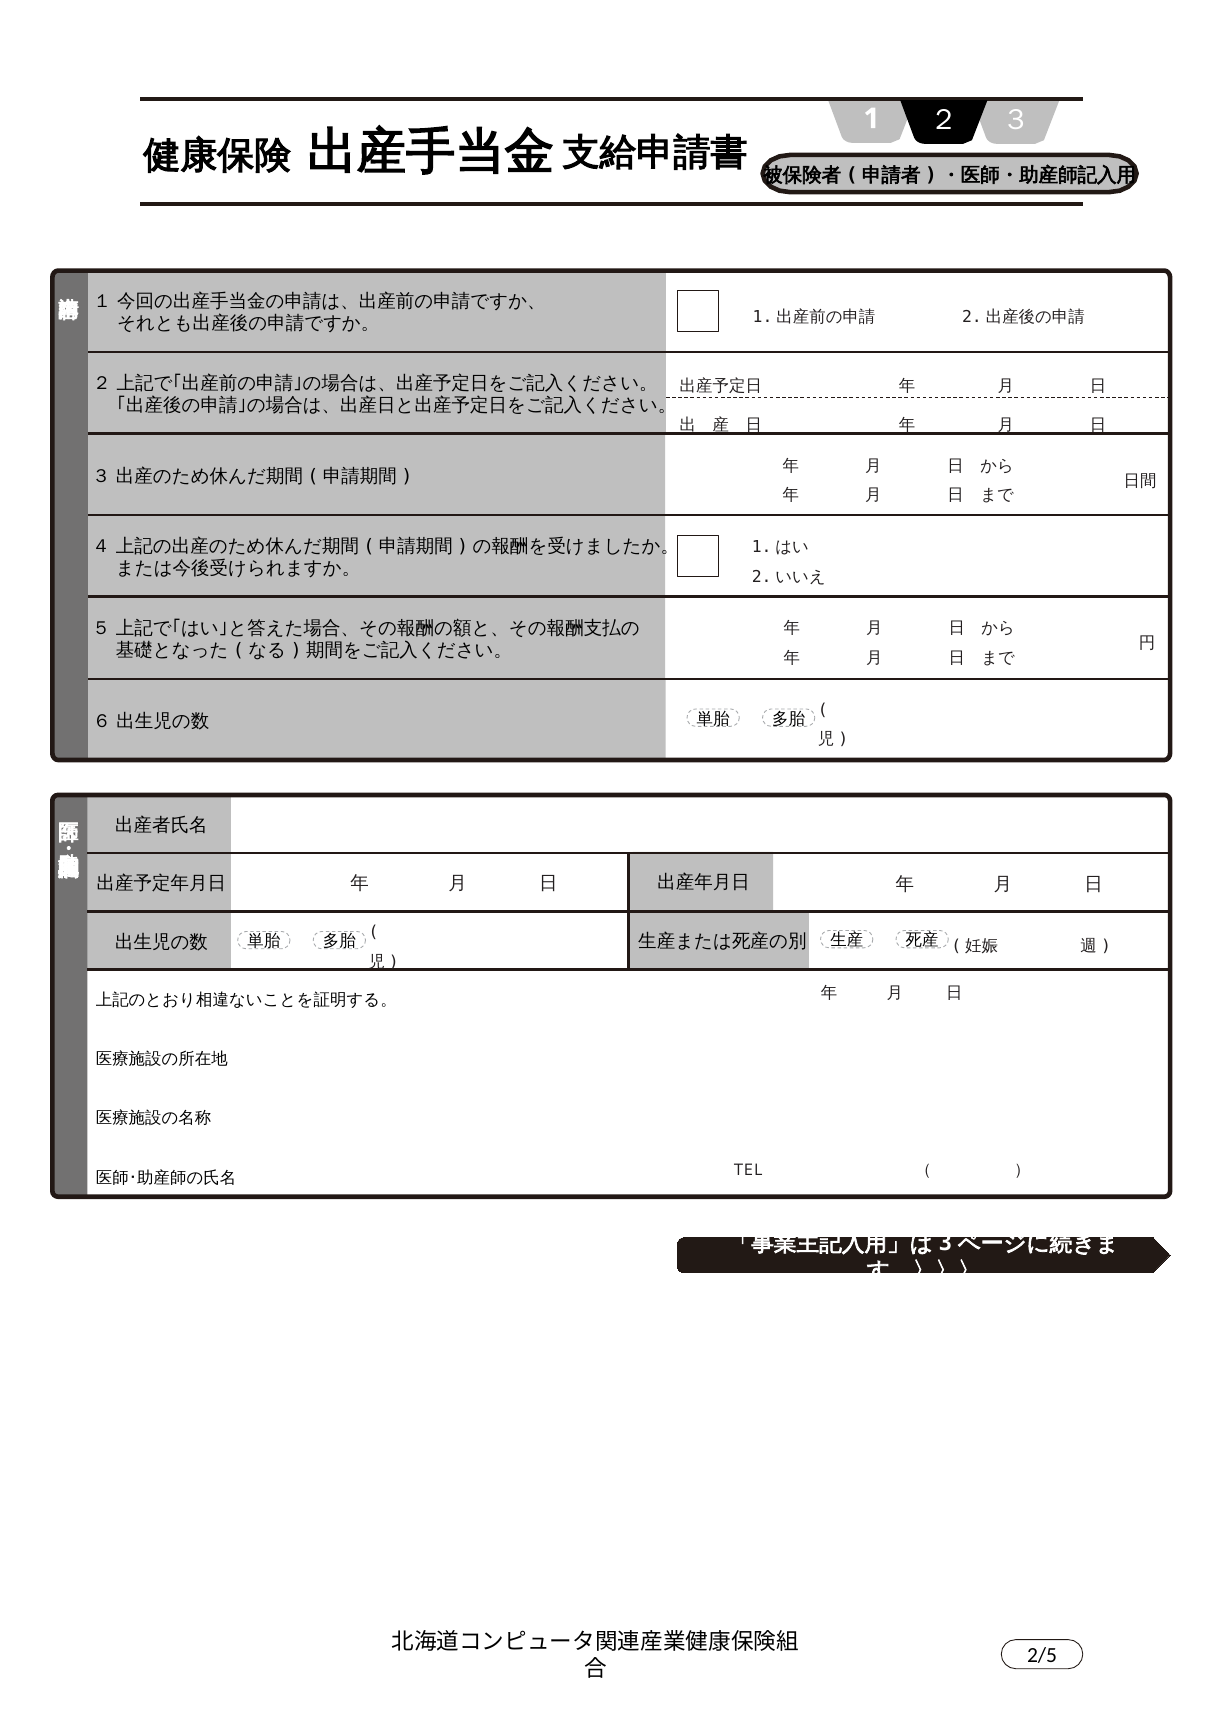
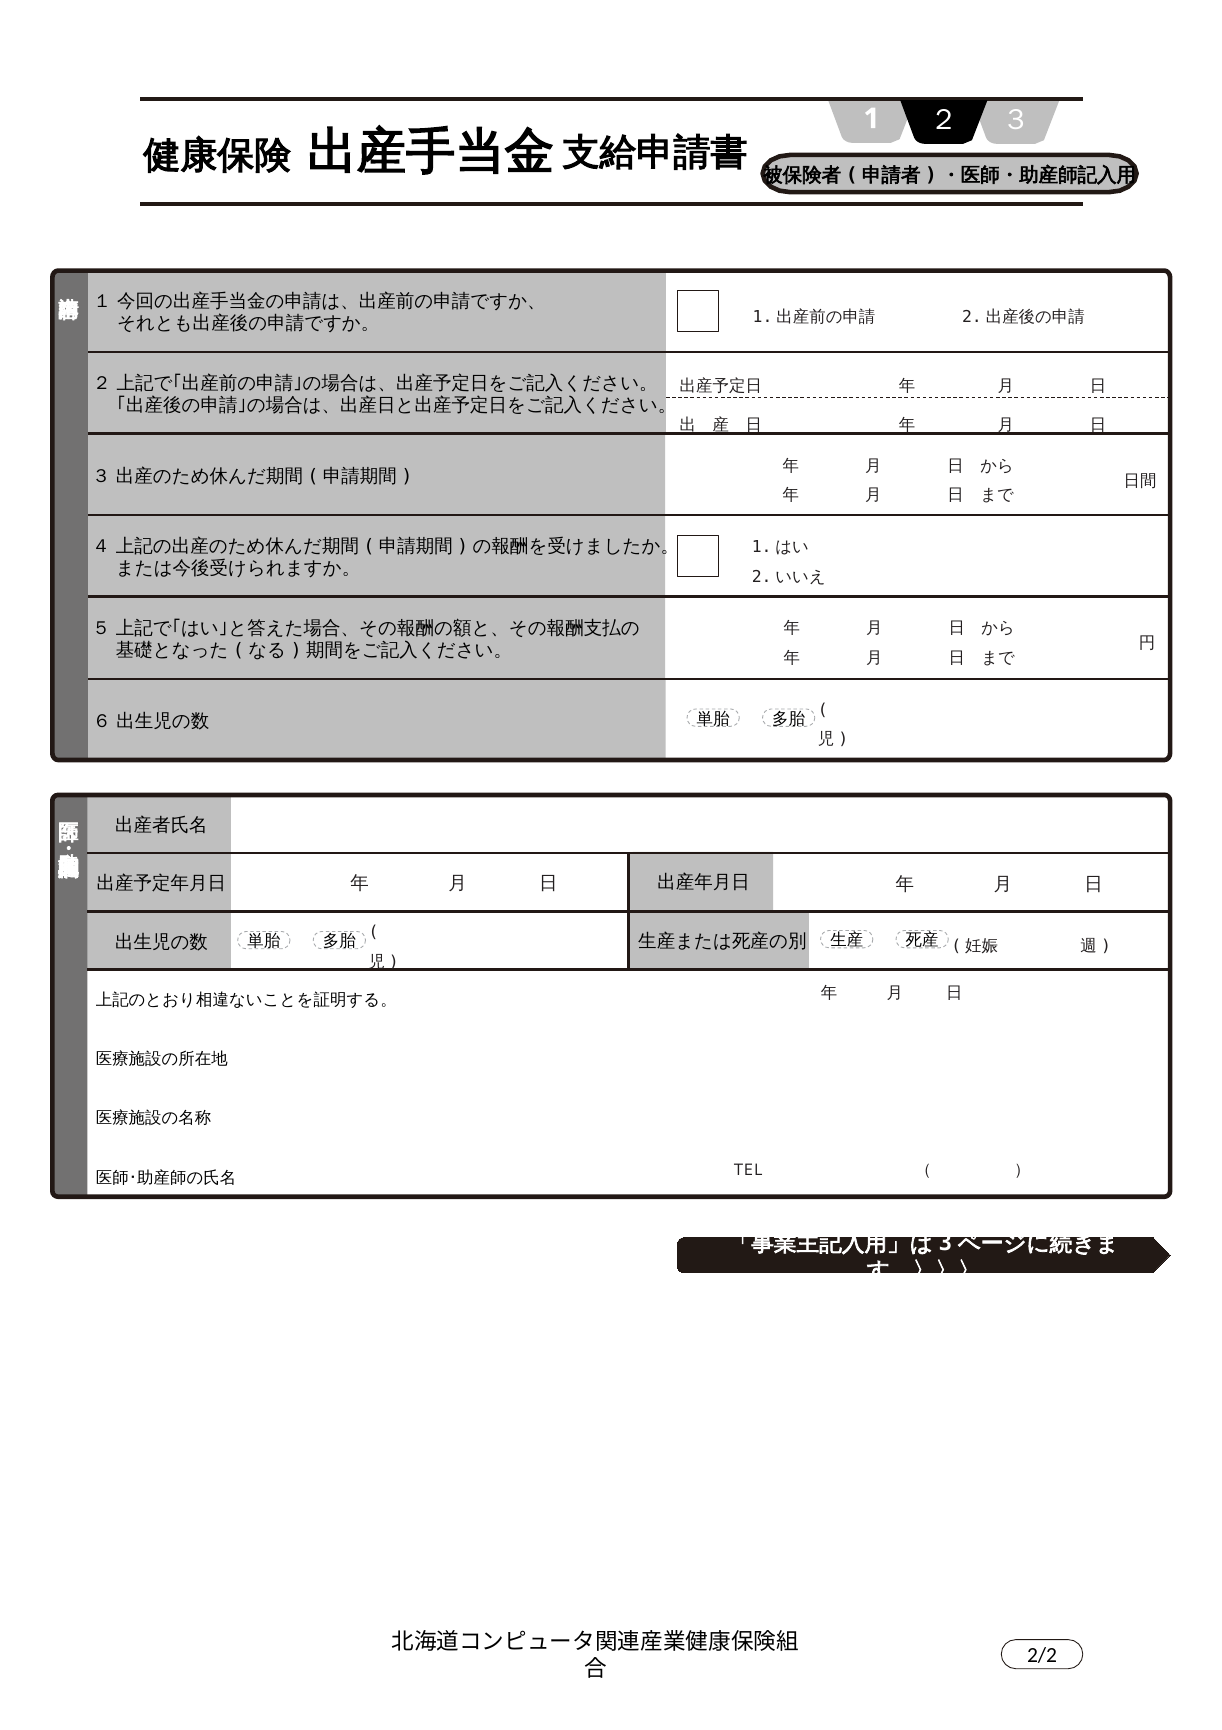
2/5: 2/5 -> 2/2
